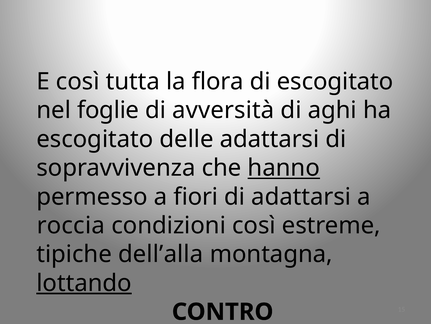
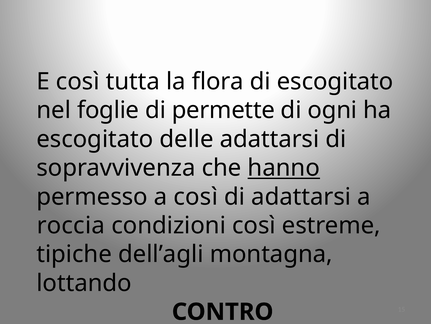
avversità: avversità -> permette
aghi: aghi -> ogni
a fiori: fiori -> così
dell’alla: dell’alla -> dell’agli
lottando underline: present -> none
